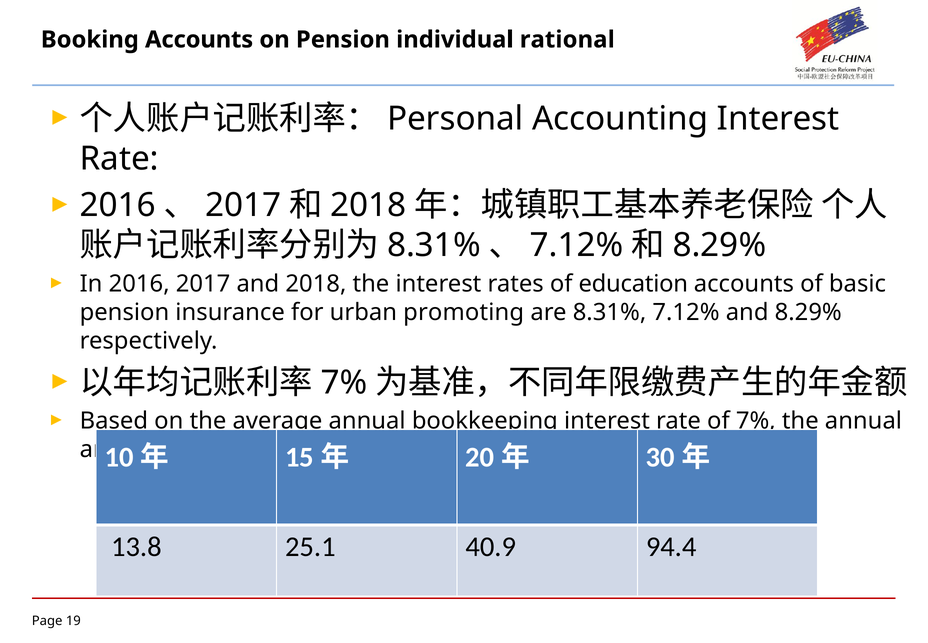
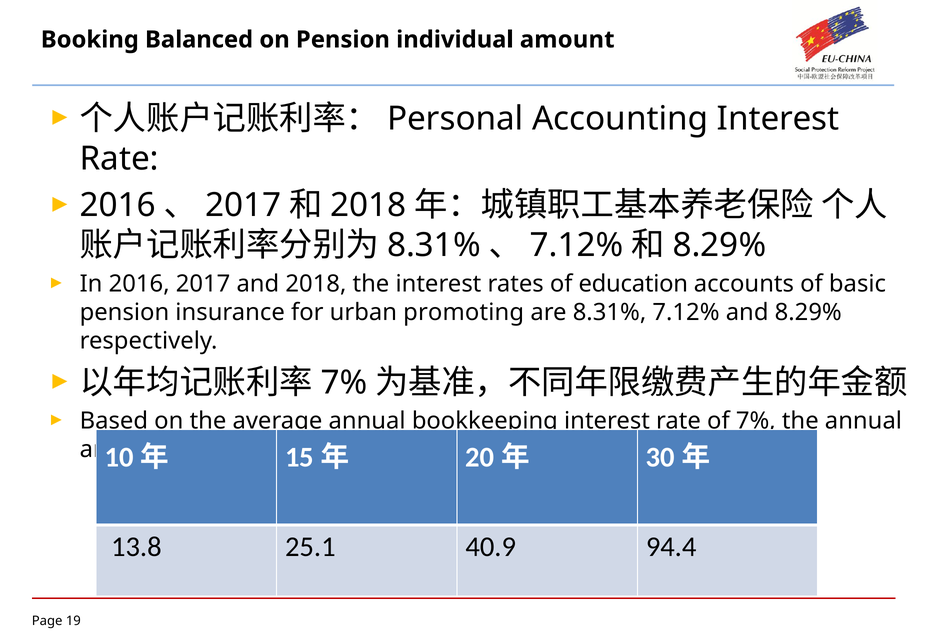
Booking Accounts: Accounts -> Balanced
individual rational: rational -> amount
